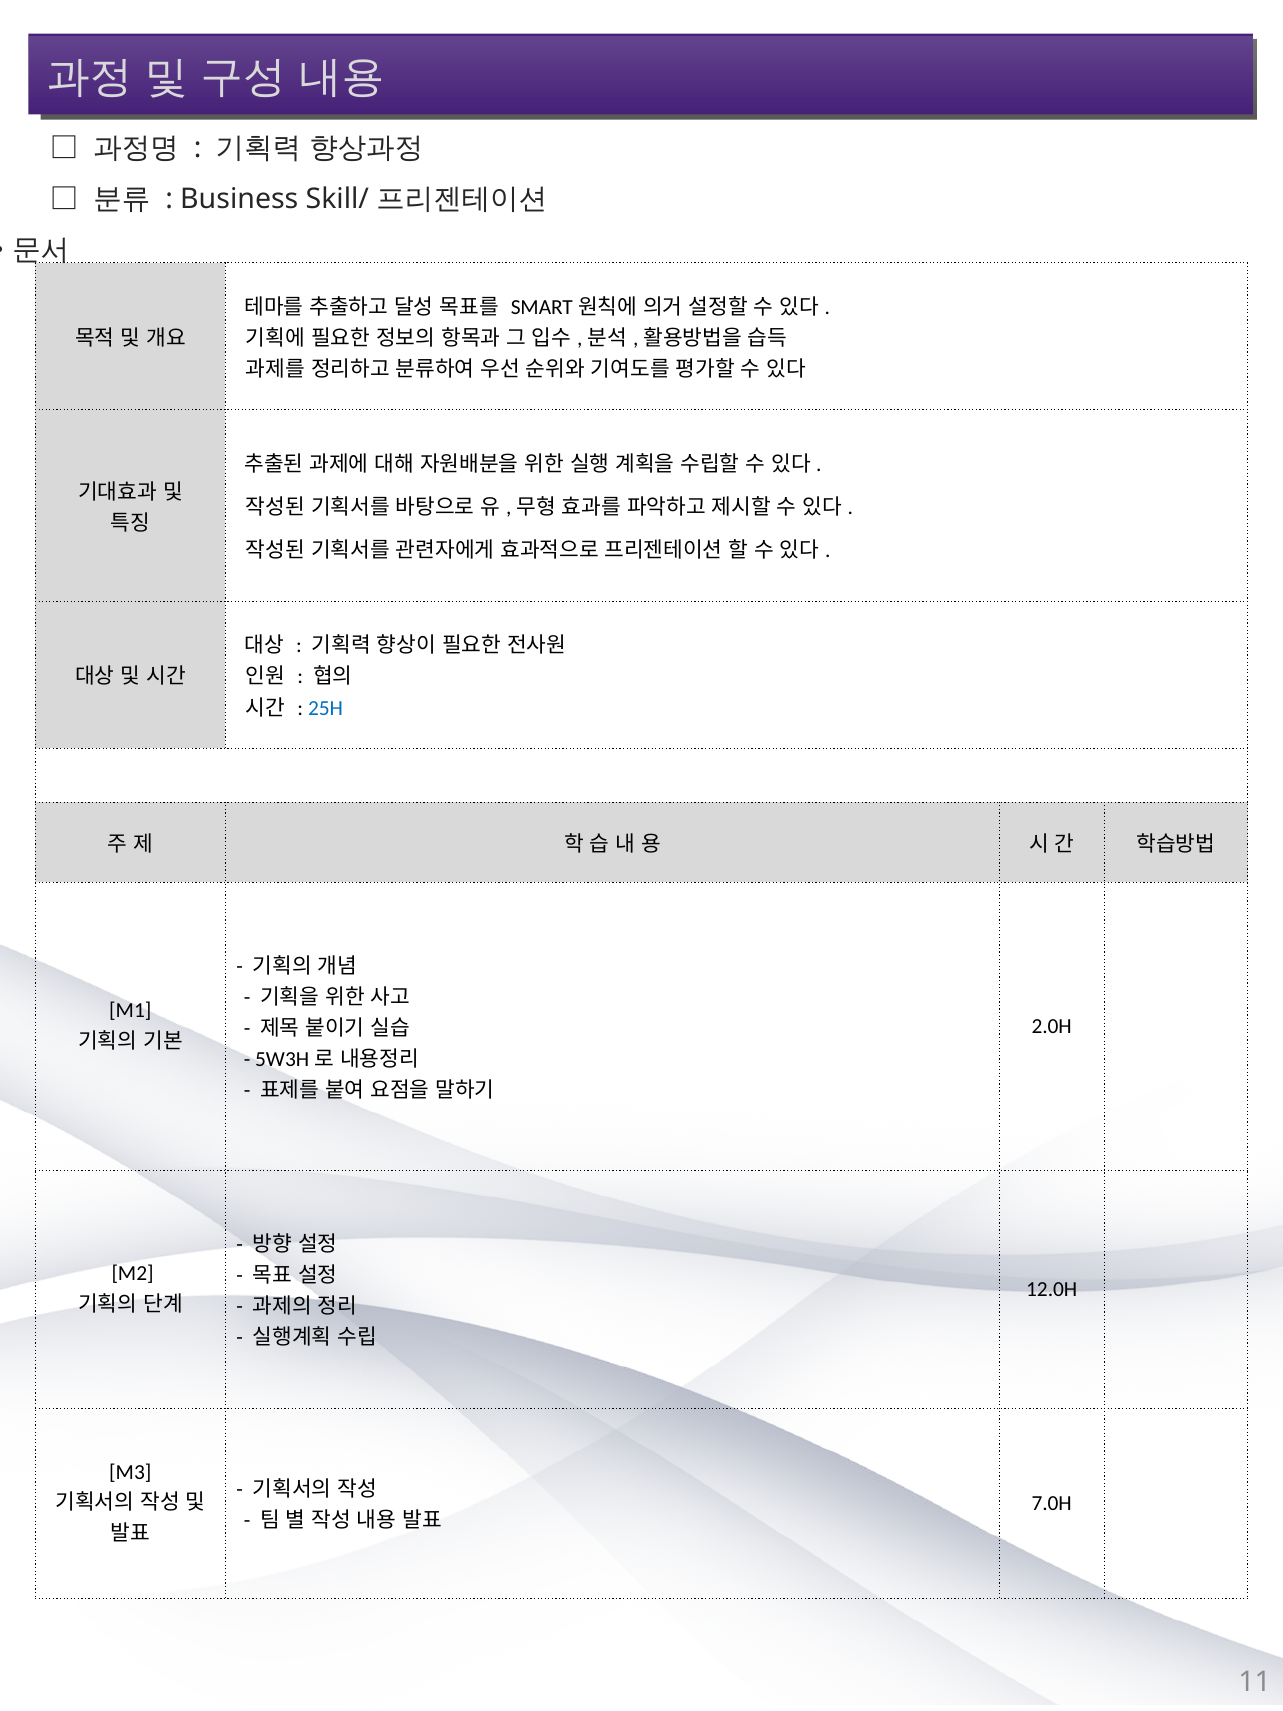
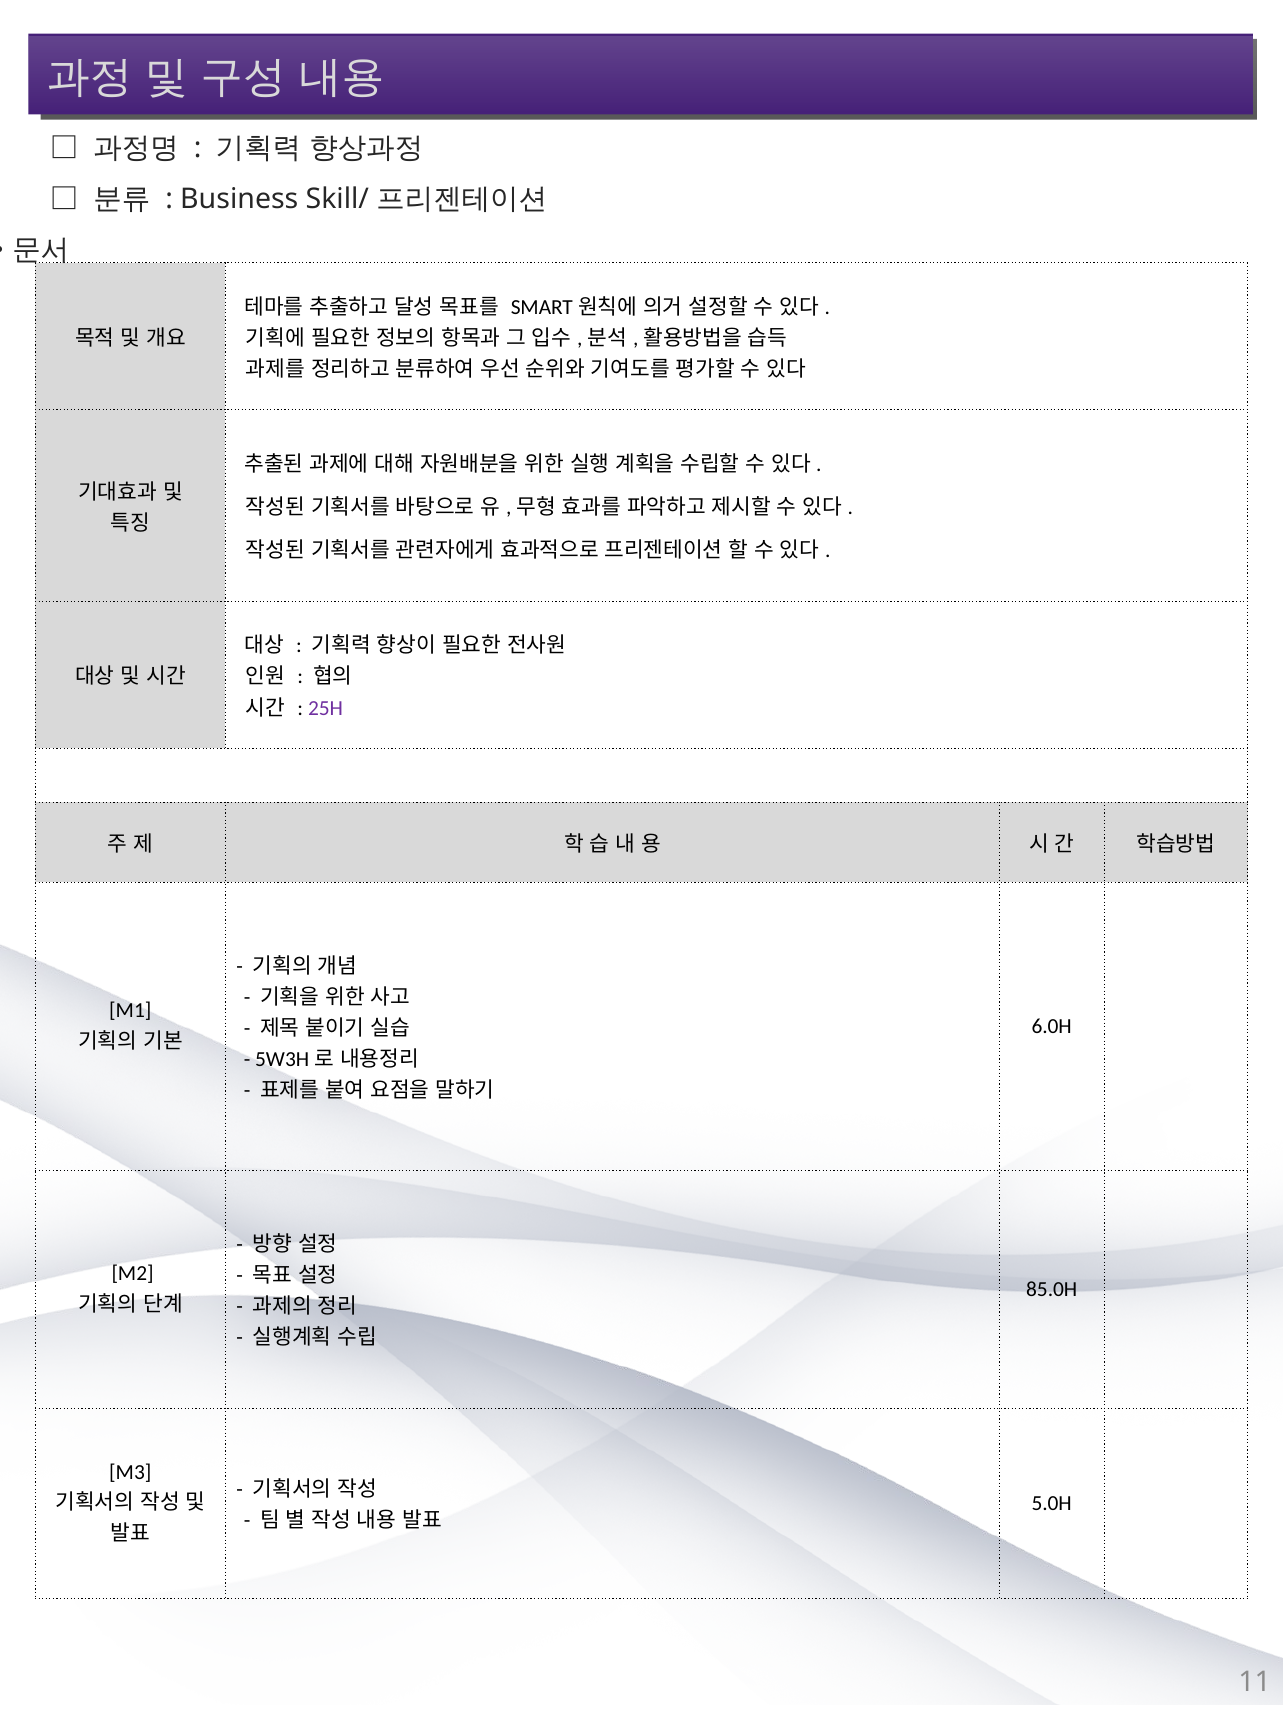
25H colour: blue -> purple
2.0H: 2.0H -> 6.0H
12.0H: 12.0H -> 85.0H
7.0H: 7.0H -> 5.0H
